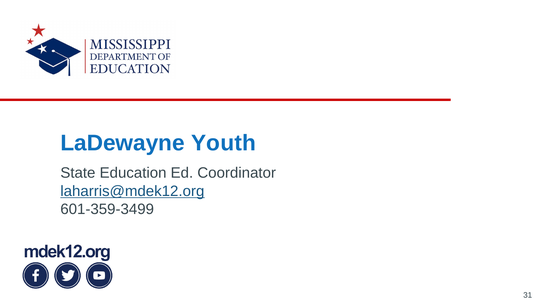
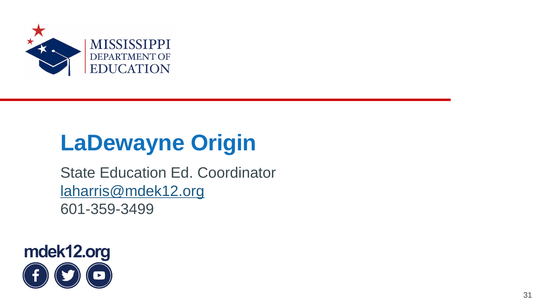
Youth: Youth -> Origin
